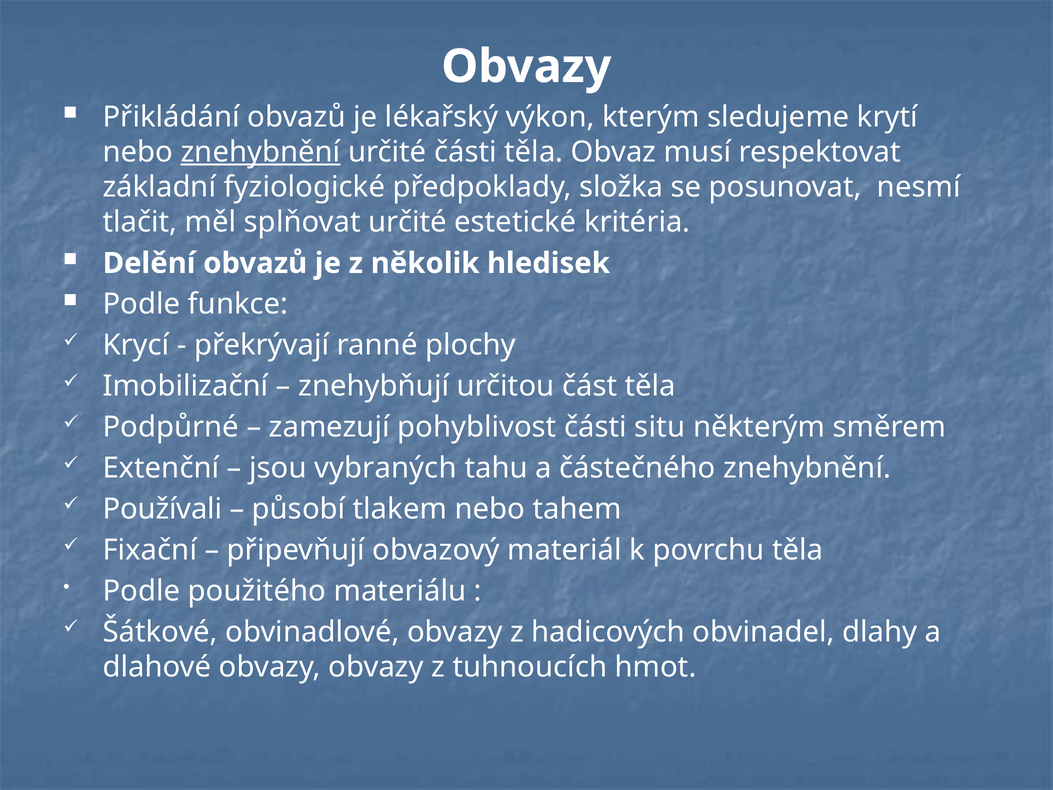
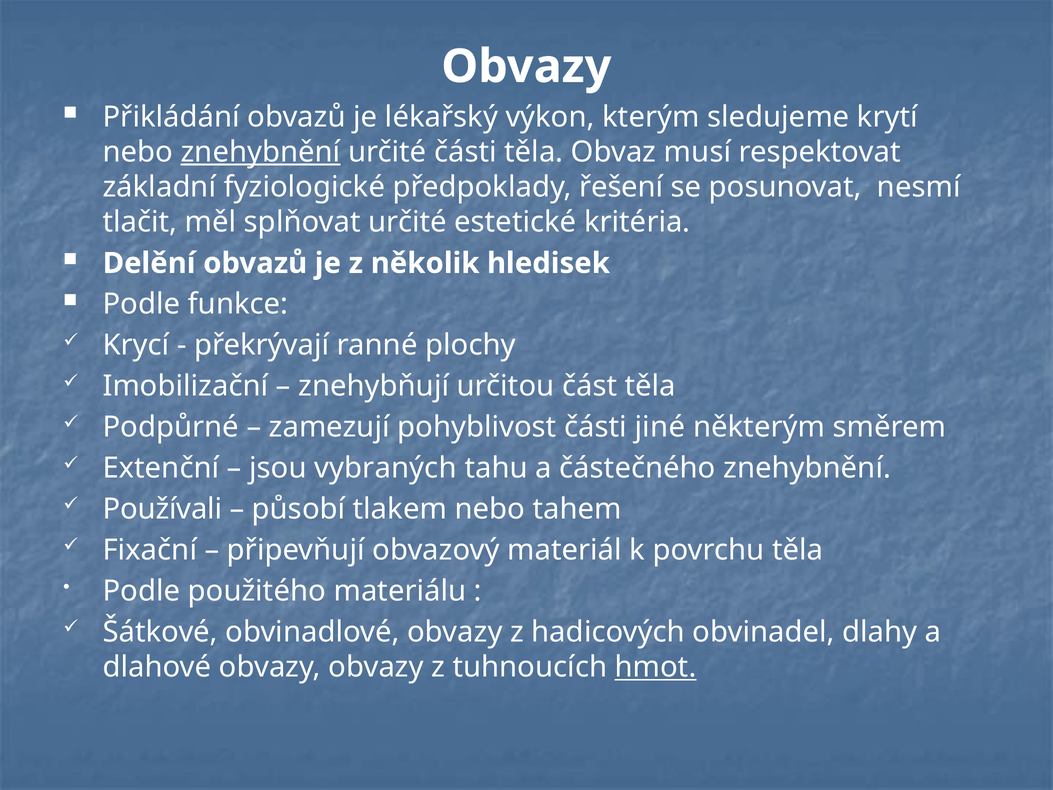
složka: složka -> řešení
situ: situ -> jiné
hmot underline: none -> present
